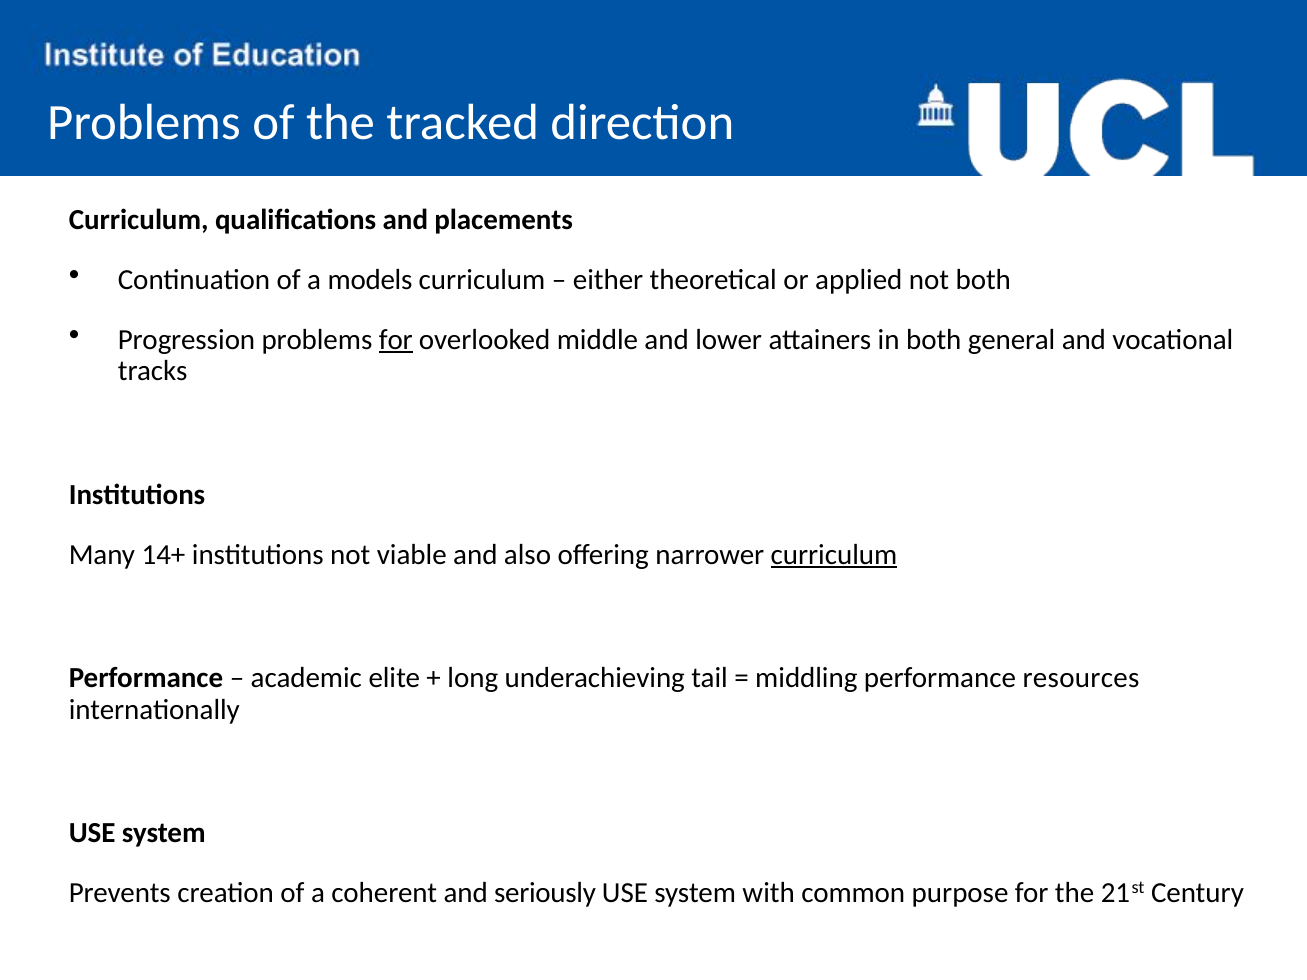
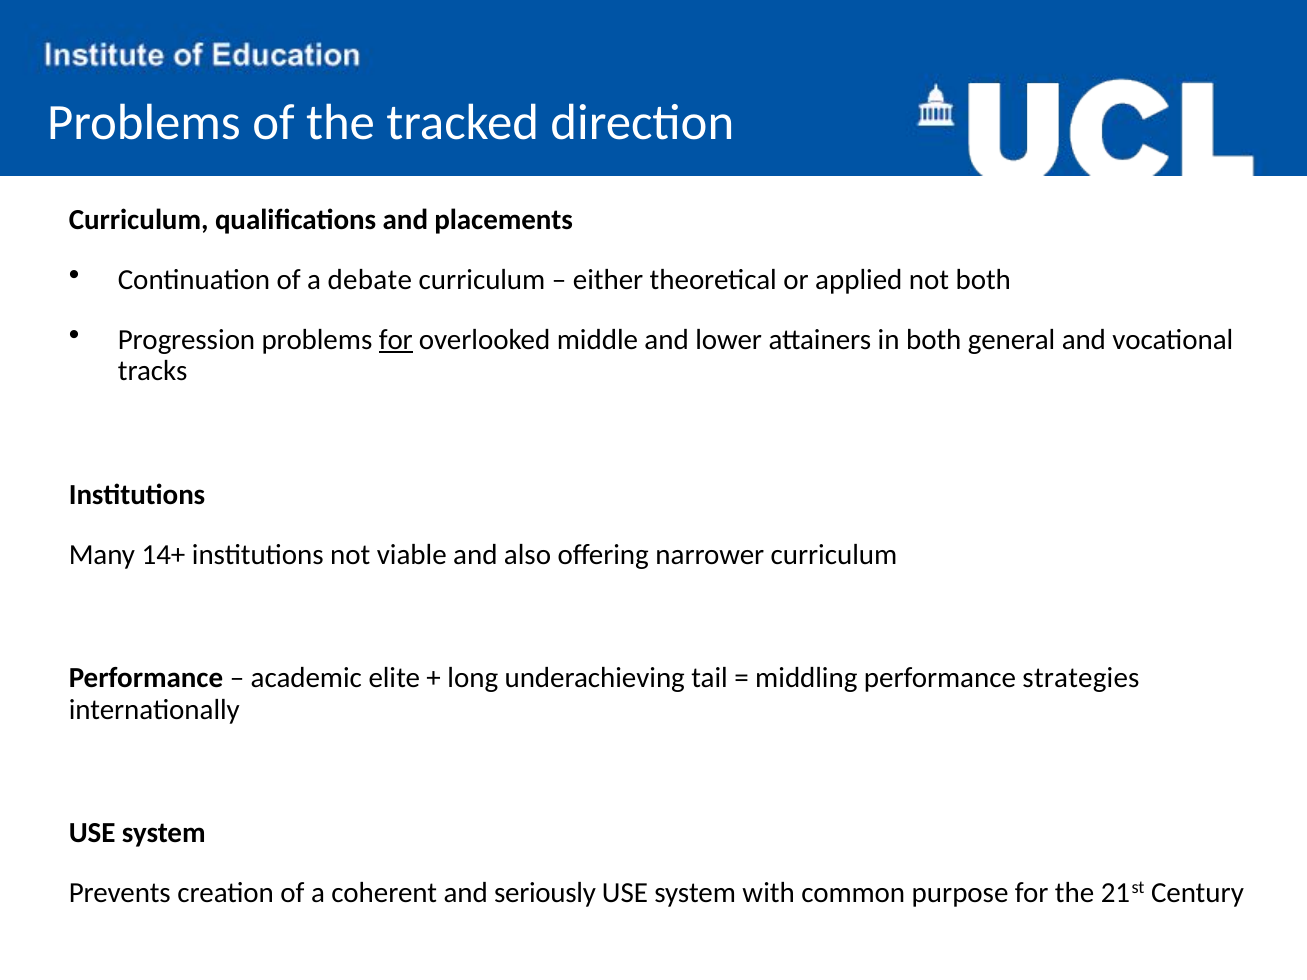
models: models -> debate
curriculum at (834, 555) underline: present -> none
resources: resources -> strategies
